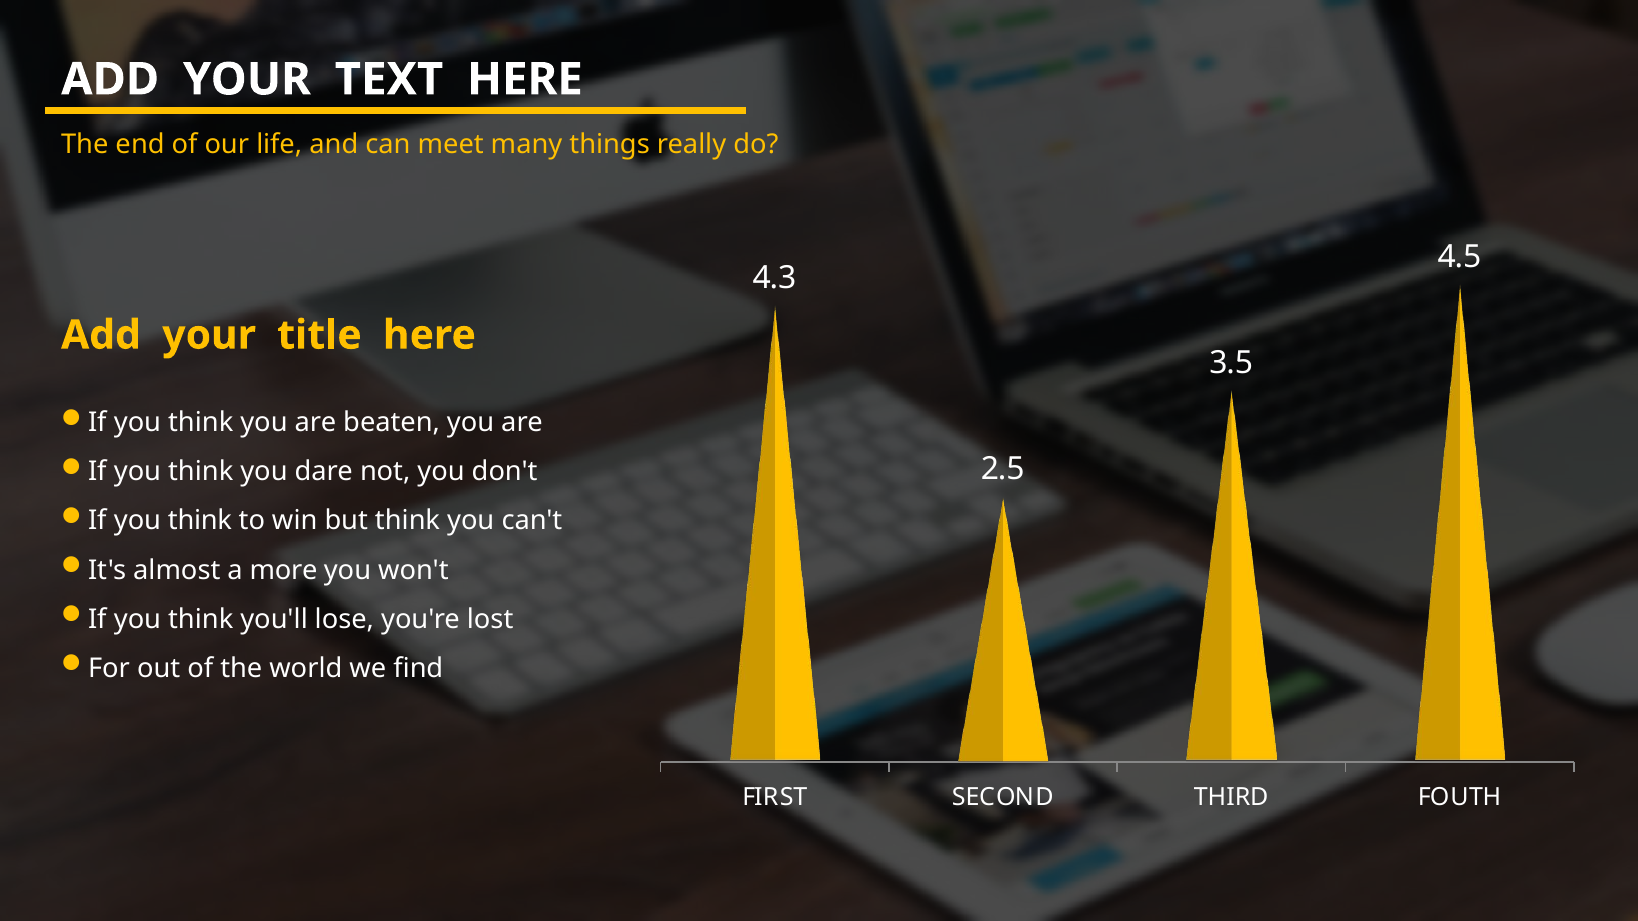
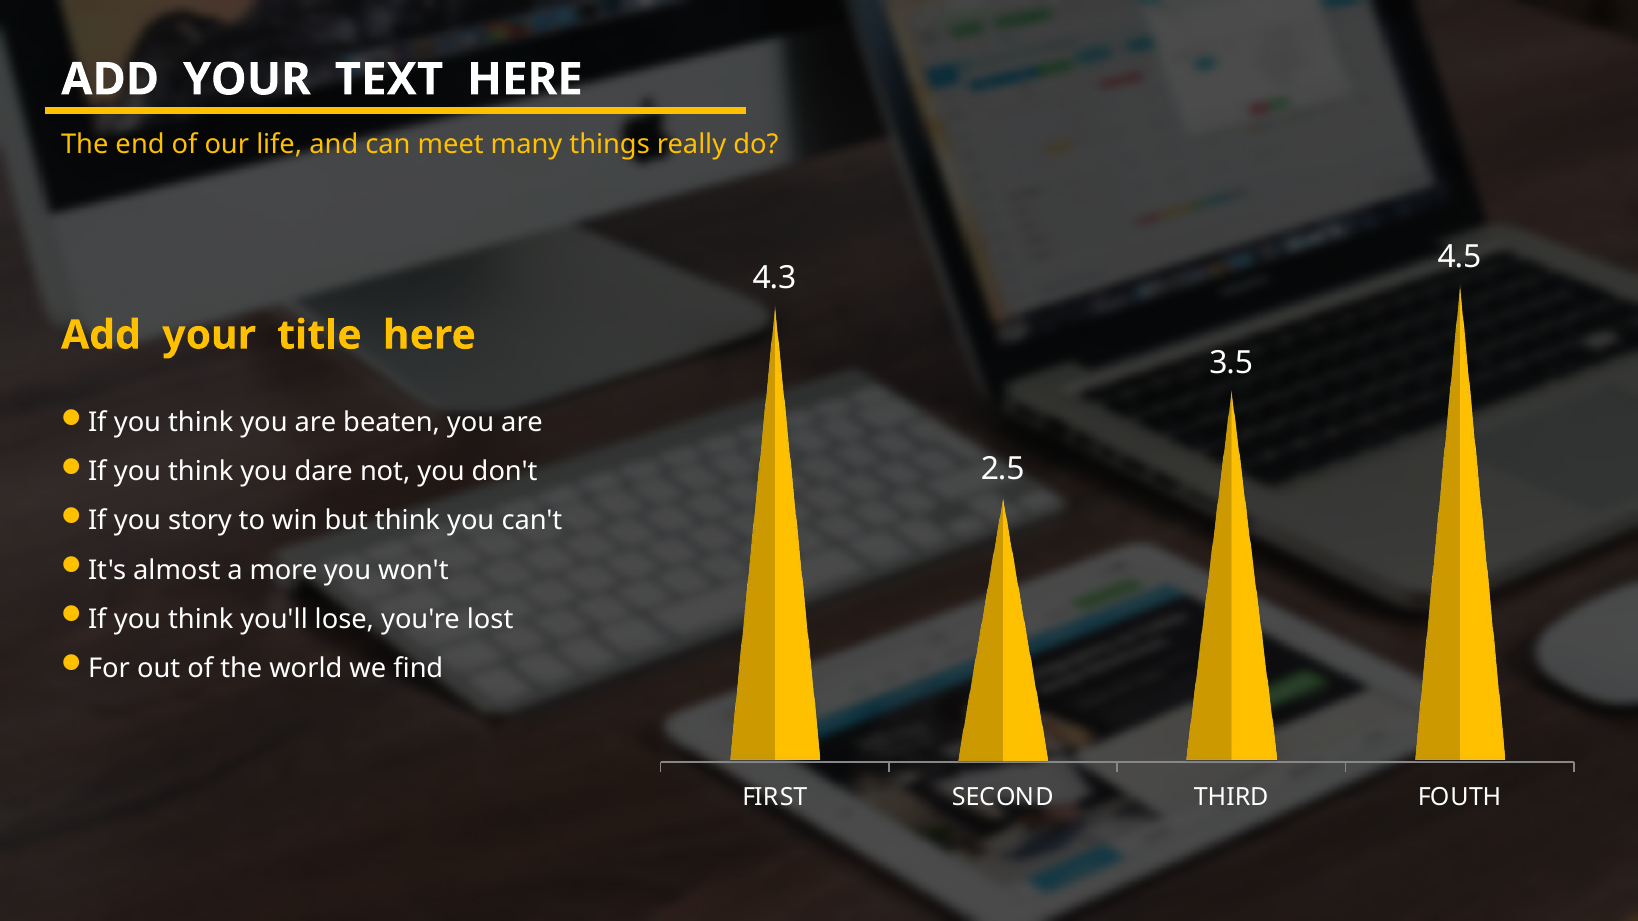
think at (200, 521): think -> story
